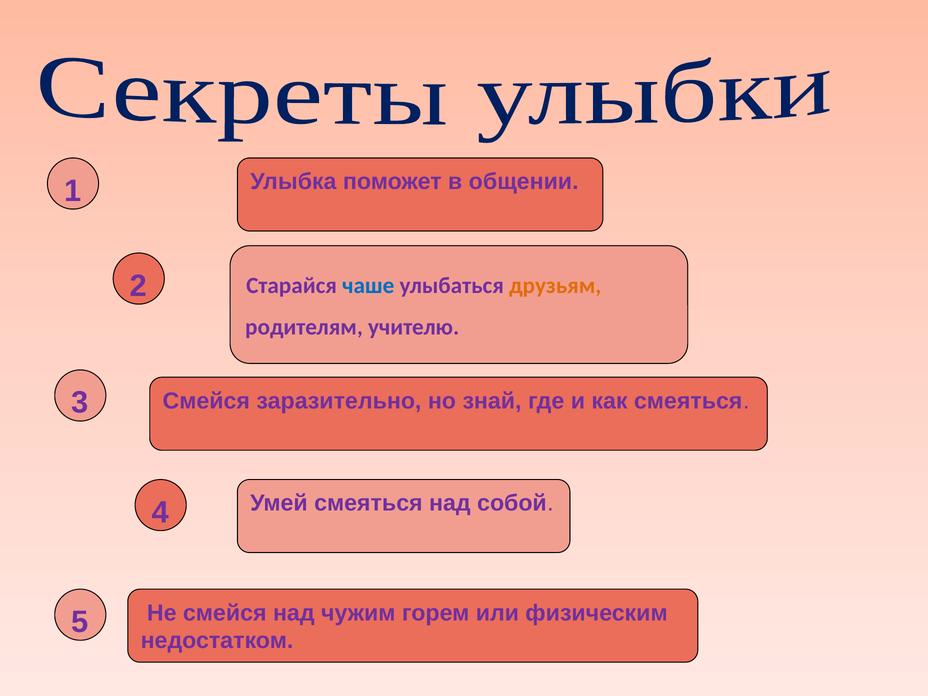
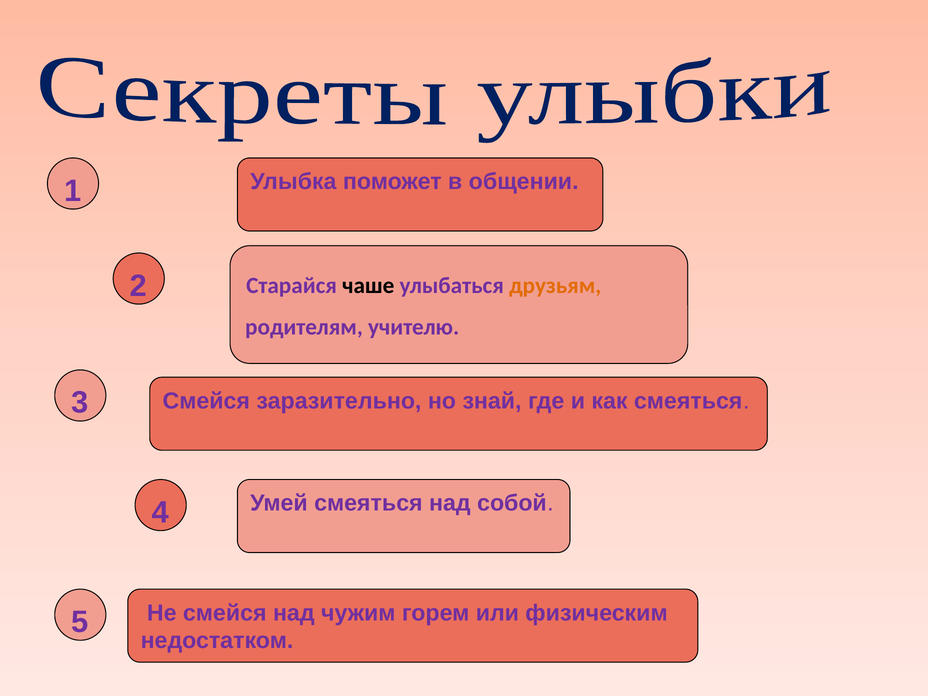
чаше colour: blue -> black
